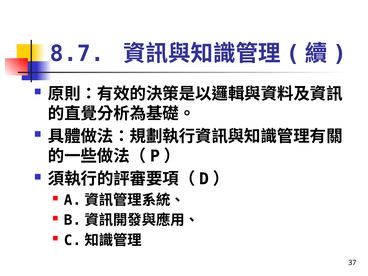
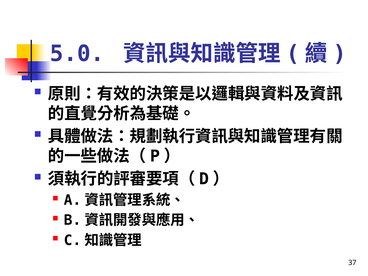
8.7: 8.7 -> 5.0
